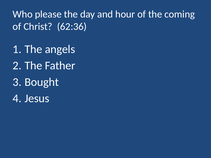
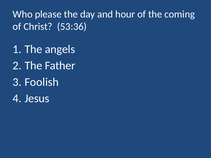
62:36: 62:36 -> 53:36
Bought: Bought -> Foolish
